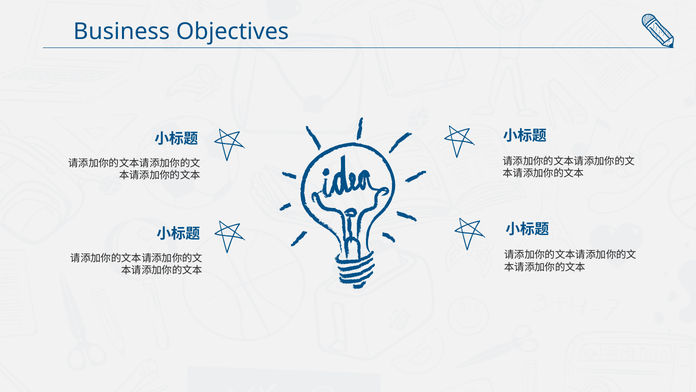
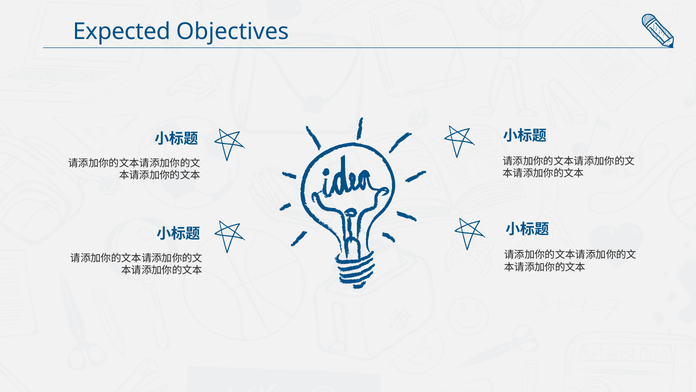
Business: Business -> Expected
